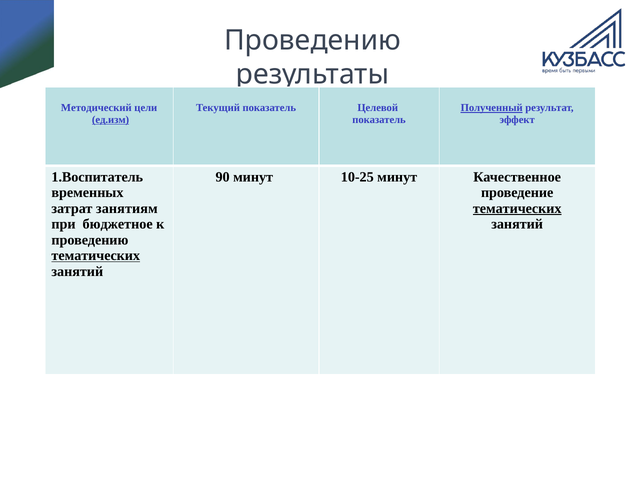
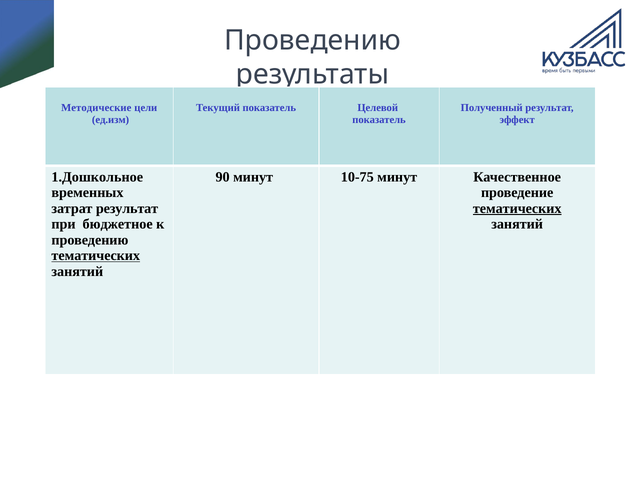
Методический: Методический -> Методические
Полученный underline: present -> none
ед.изм underline: present -> none
1.Воспитатель: 1.Воспитатель -> 1.Дошкольное
10-25: 10-25 -> 10-75
затрат занятиям: занятиям -> результат
